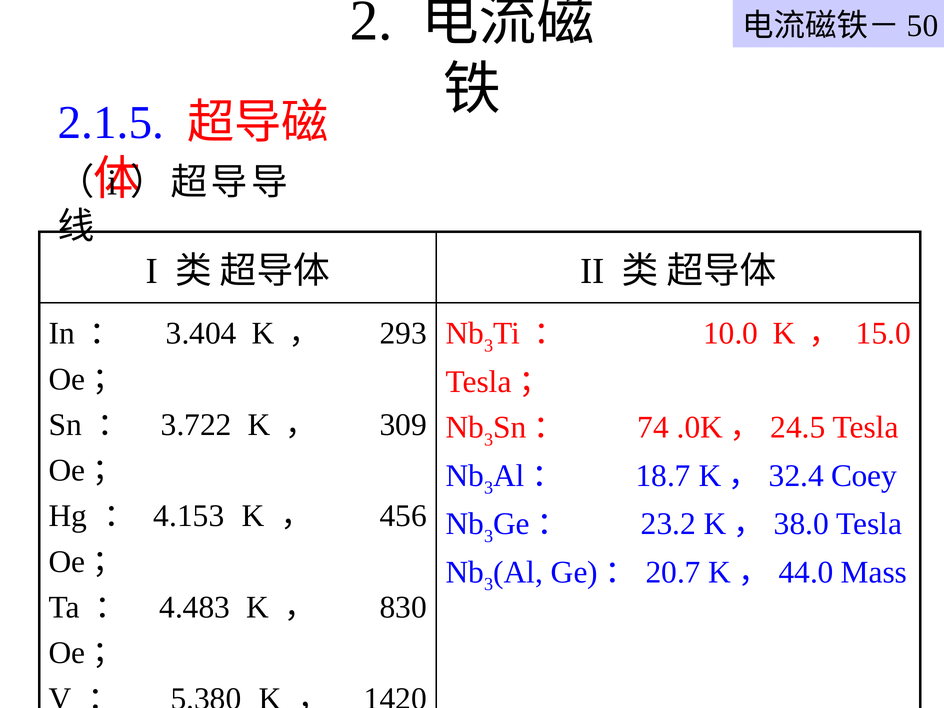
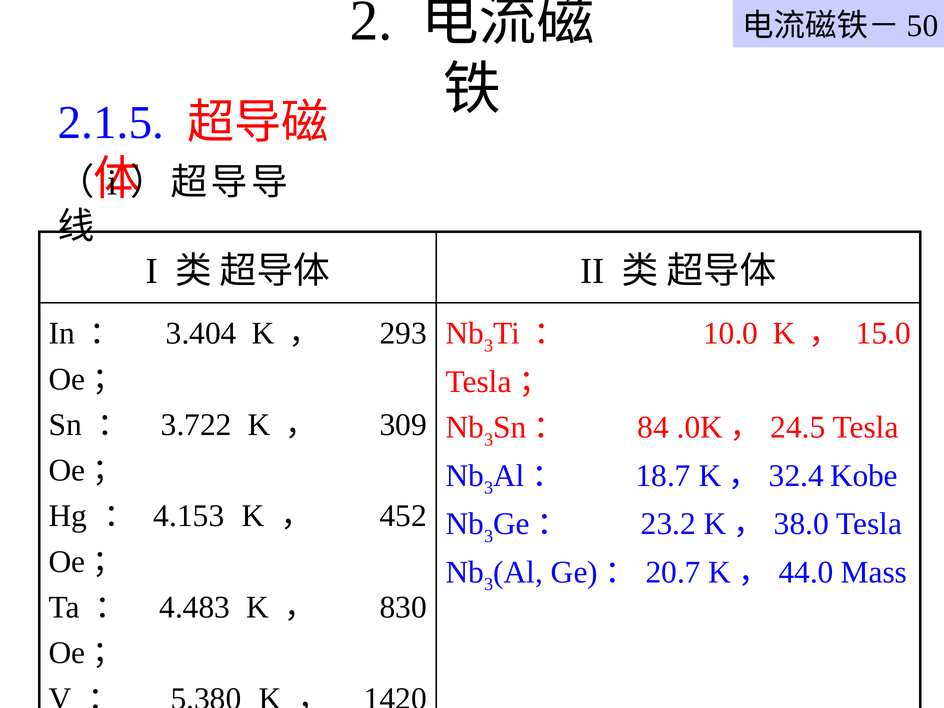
74: 74 -> 84
Coey: Coey -> Kobe
456: 456 -> 452
